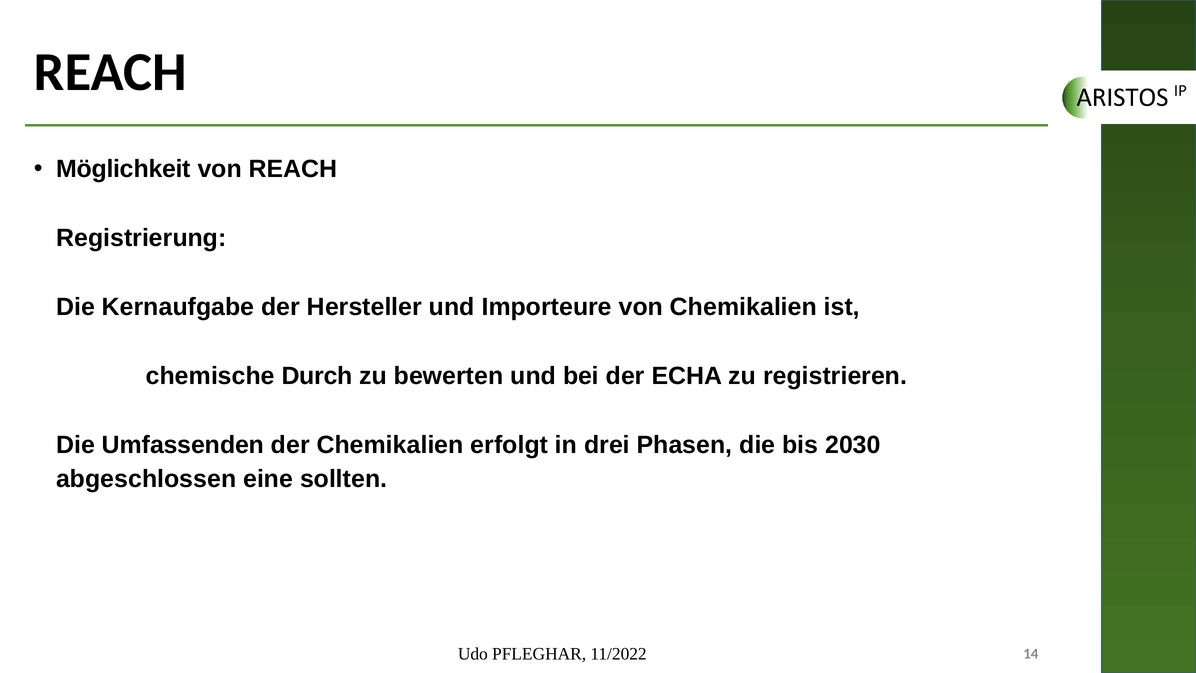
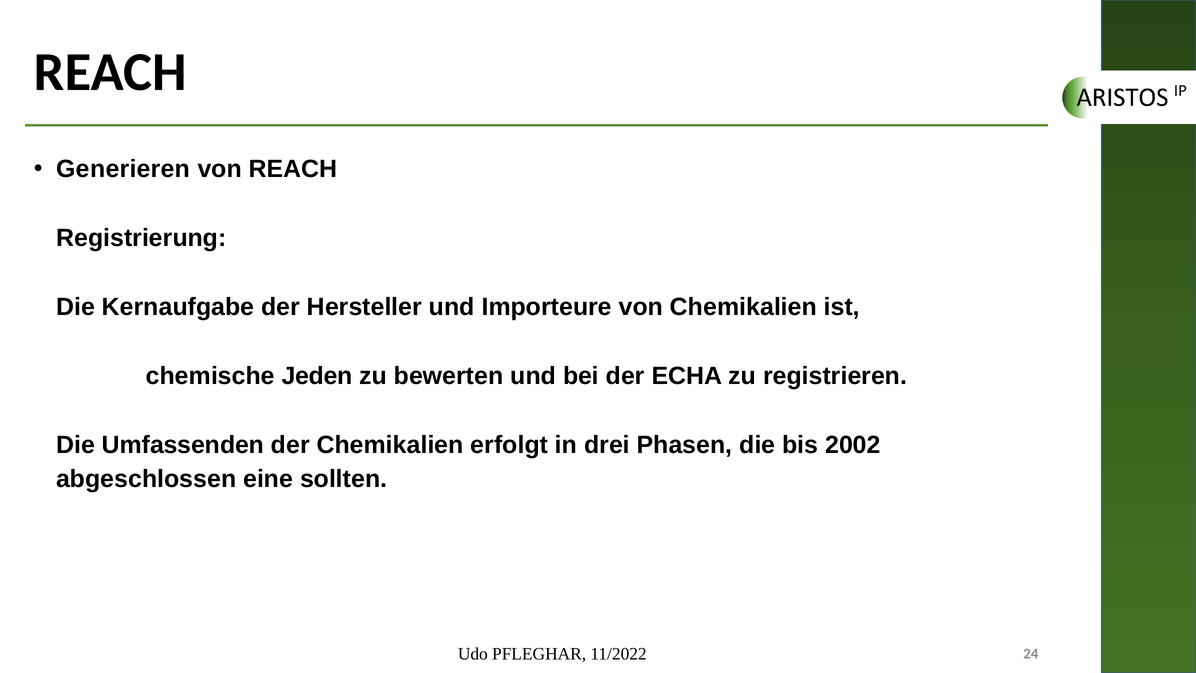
Möglichkeit: Möglichkeit -> Generieren
Durch: Durch -> Jeden
2030: 2030 -> 2002
14: 14 -> 24
